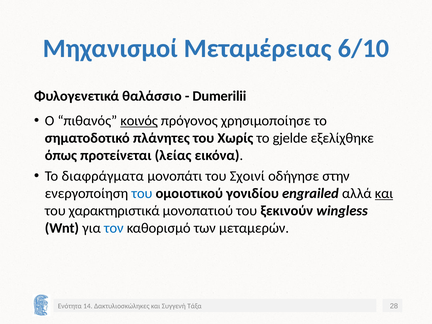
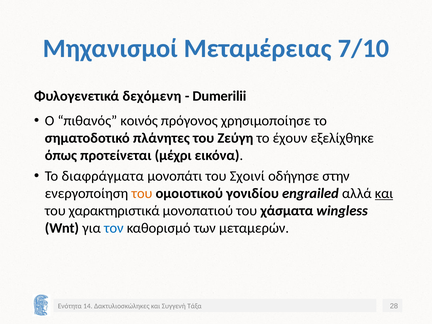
6/10: 6/10 -> 7/10
θαλάσσιο: θαλάσσιο -> δεχόμενη
κοινός underline: present -> none
Χωρίς: Χωρίς -> Ζεύγη
gjelde: gjelde -> έχουν
λείας: λείας -> μέχρι
του at (142, 194) colour: blue -> orange
ξεκινούν: ξεκινούν -> χάσματα
